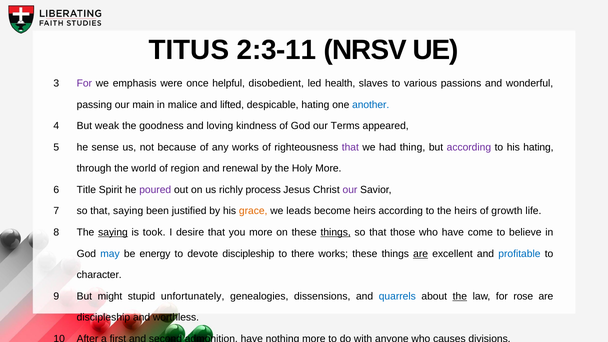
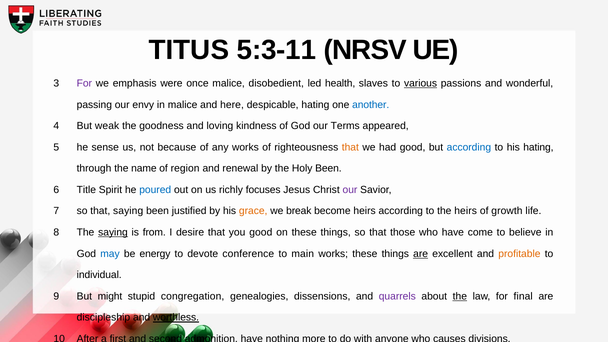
2:3-11: 2:3-11 -> 5:3-11
once helpful: helpful -> malice
various underline: none -> present
main: main -> envy
lifted: lifted -> here
that at (350, 147) colour: purple -> orange
had thing: thing -> good
according at (469, 147) colour: purple -> blue
world: world -> name
Holy More: More -> Been
poured colour: purple -> blue
process: process -> focuses
leads: leads -> break
took: took -> from
you more: more -> good
things at (336, 232) underline: present -> none
devote discipleship: discipleship -> conference
there: there -> main
profitable colour: blue -> orange
character: character -> individual
unfortunately: unfortunately -> congregation
quarrels colour: blue -> purple
rose: rose -> final
worthless underline: none -> present
